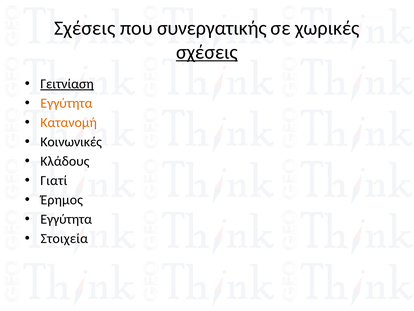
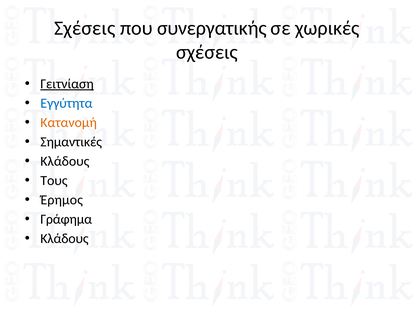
σχέσεις at (207, 52) underline: present -> none
Εγγύτητα at (66, 103) colour: orange -> blue
Κοινωνικές: Κοινωνικές -> Σημαντικές
Γιατί: Γιατί -> Τους
Εγγύτητα at (66, 219): Εγγύτητα -> Γράφημα
Στοιχεία at (64, 238): Στοιχεία -> Κλάδους
